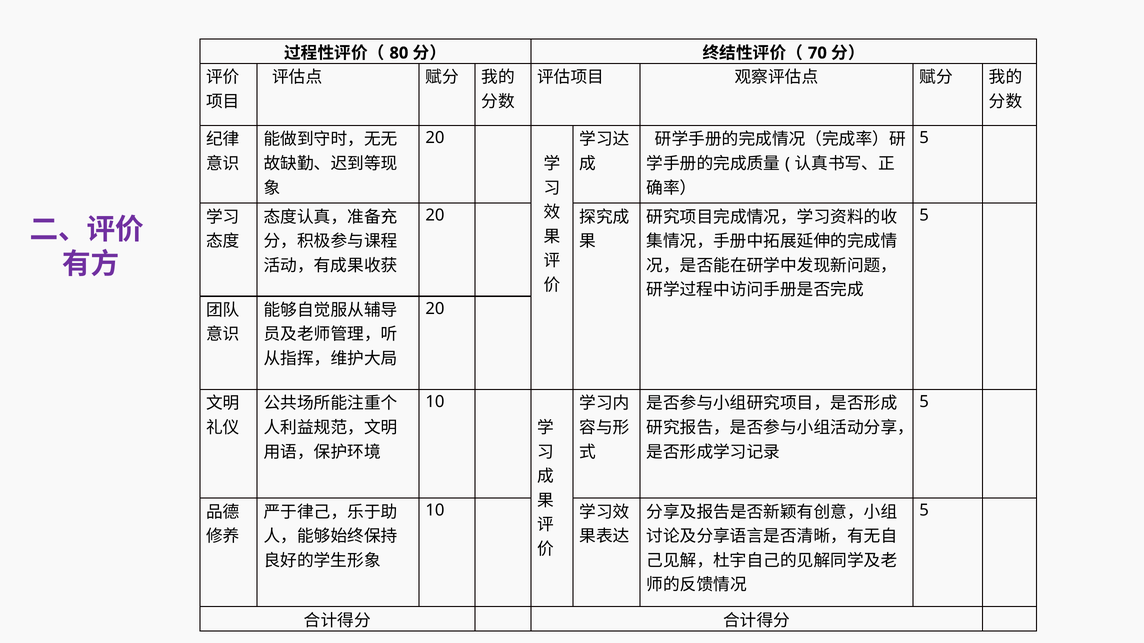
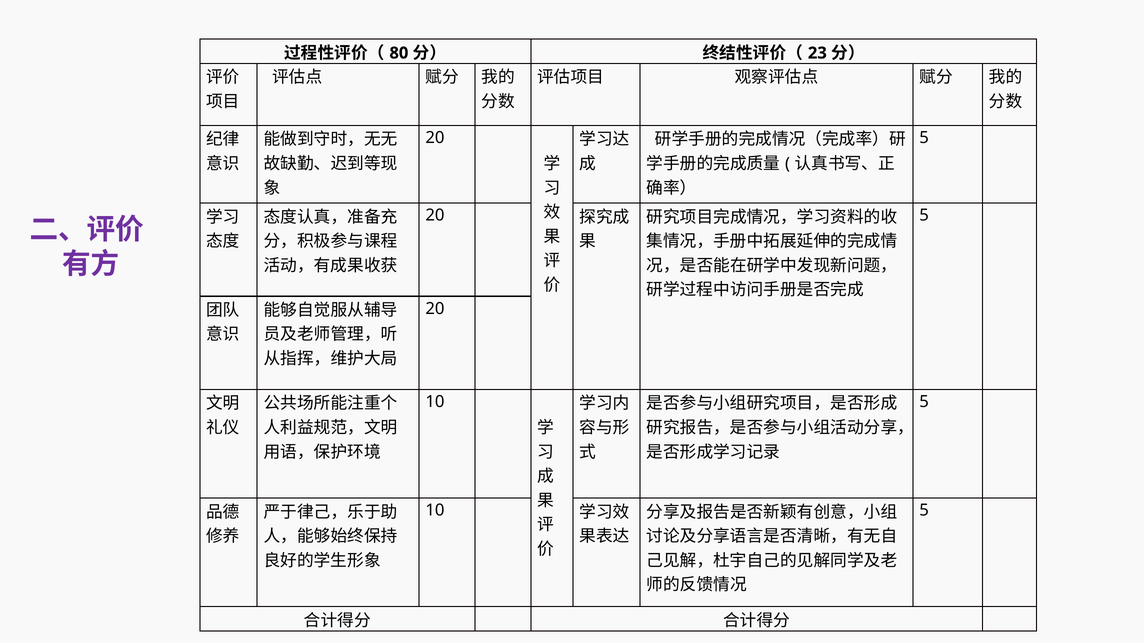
70: 70 -> 23
